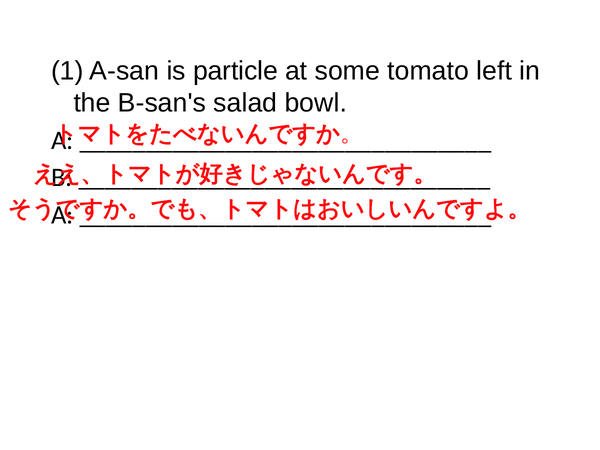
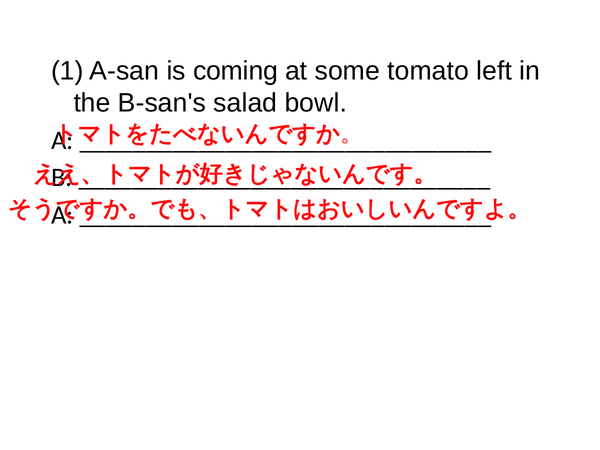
particle: particle -> coming
